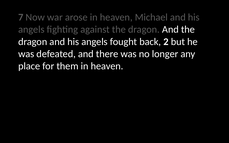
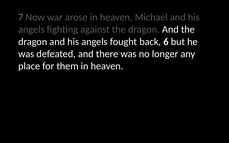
2: 2 -> 6
